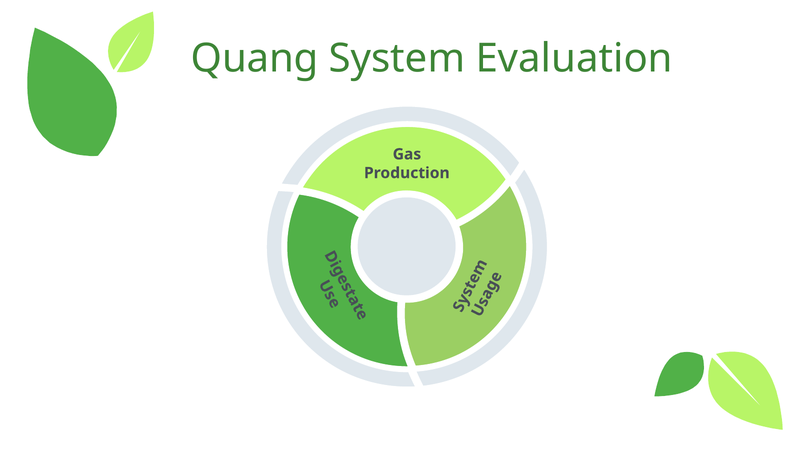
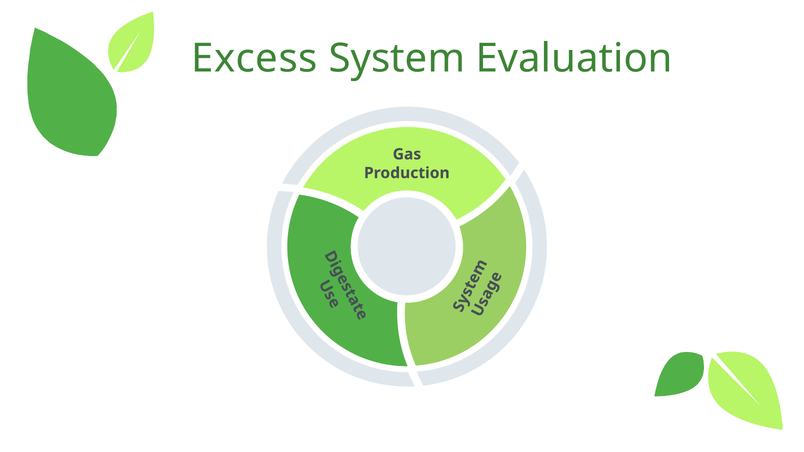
Quang: Quang -> Excess
